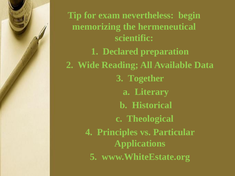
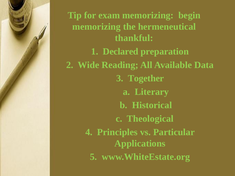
exam nevertheless: nevertheless -> memorizing
scientific: scientific -> thankful
